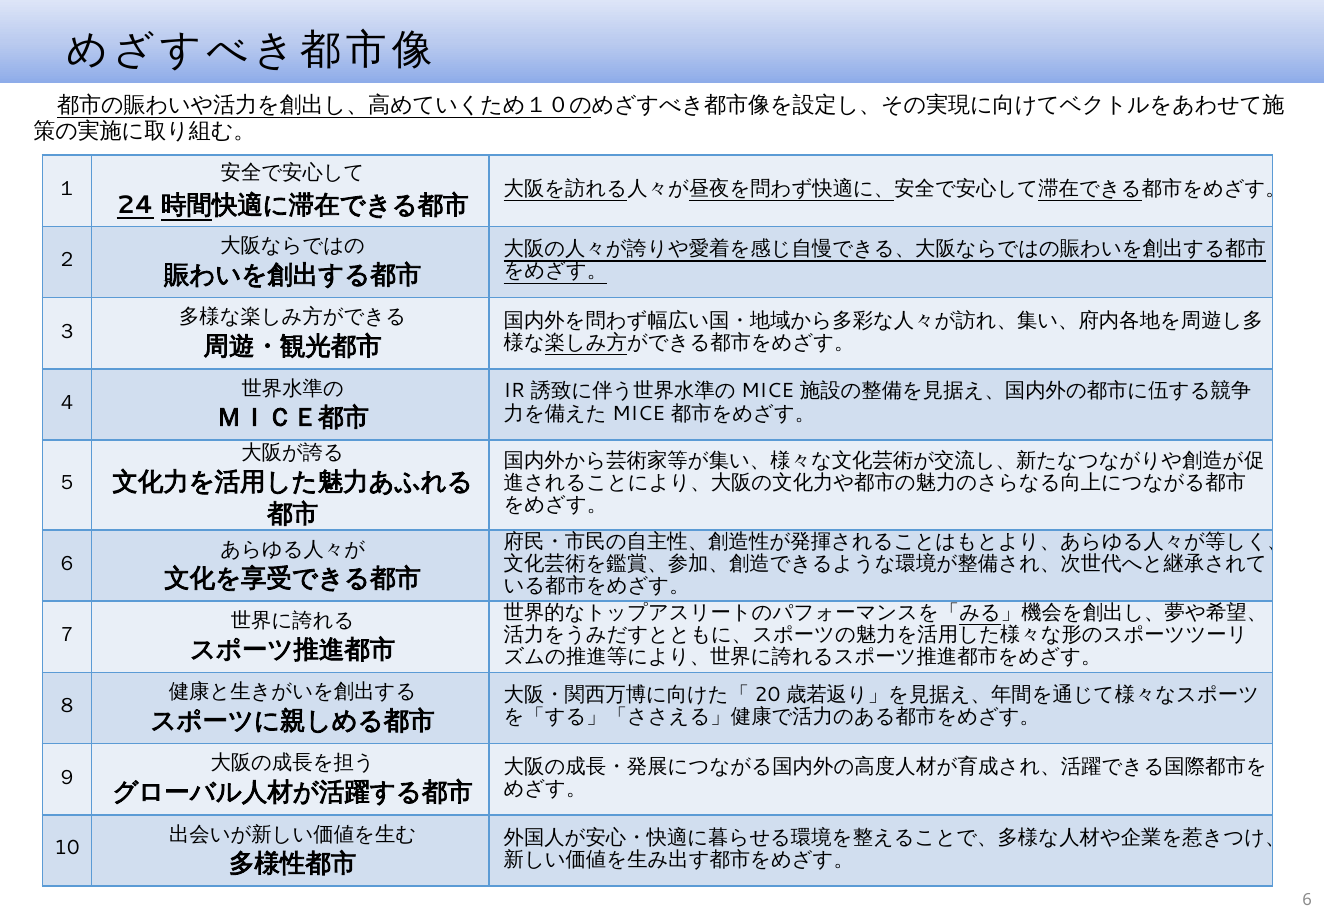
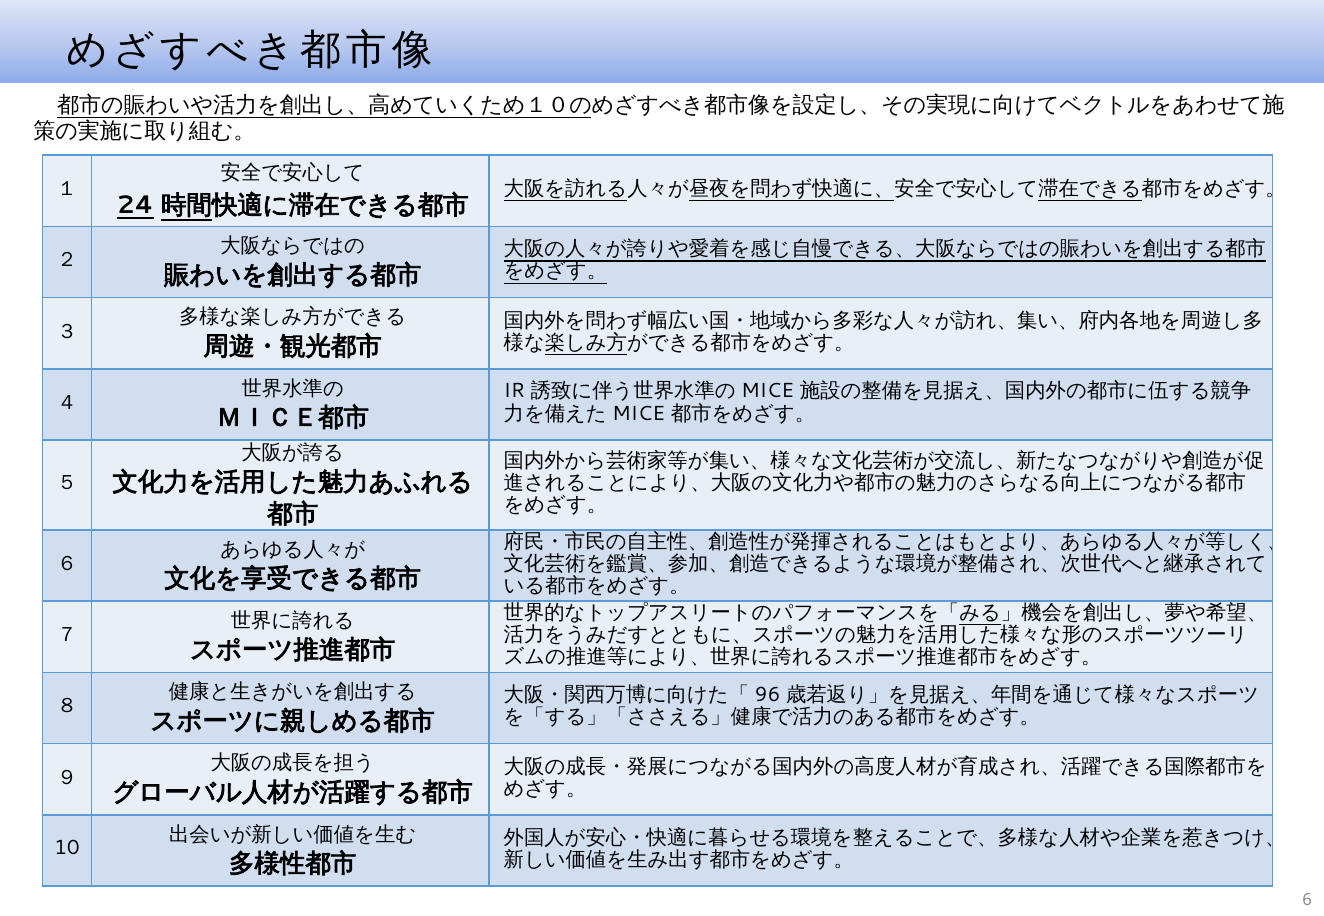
20: 20 -> 96
